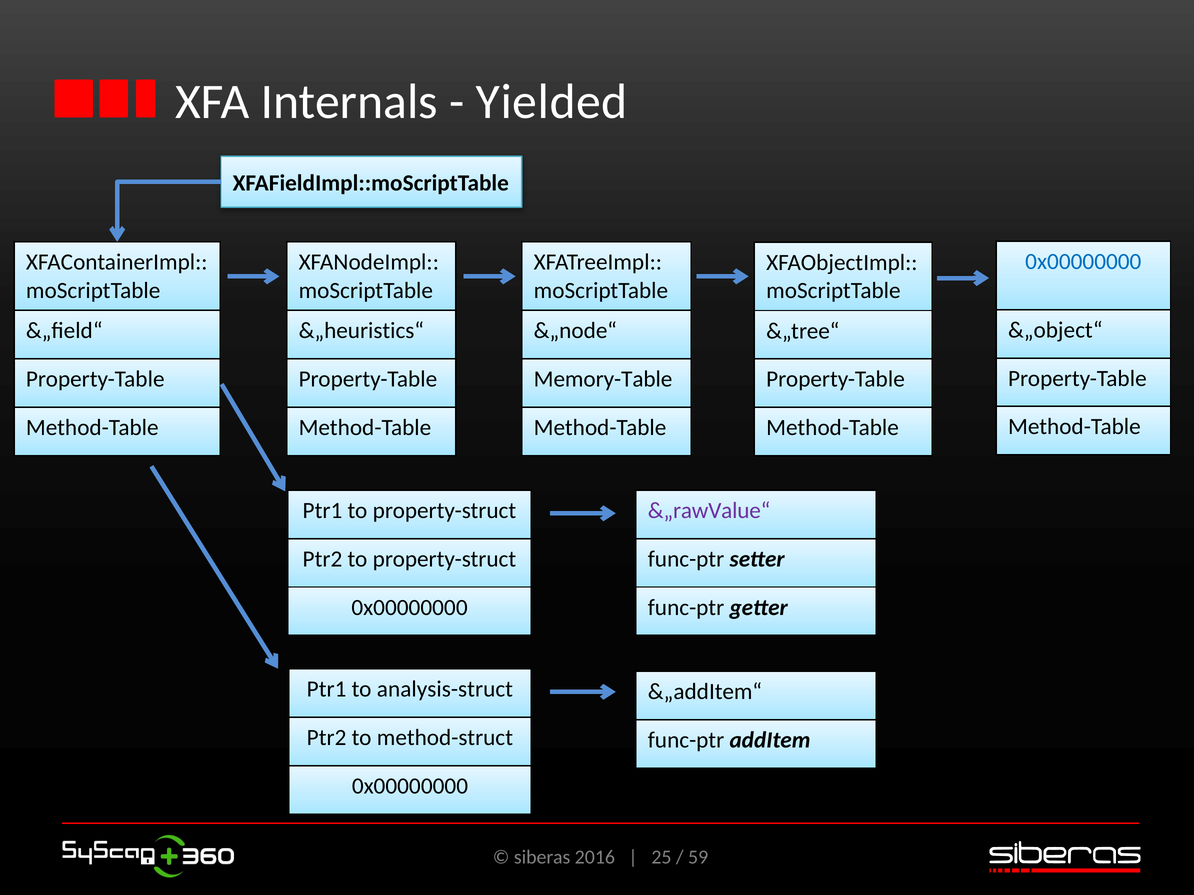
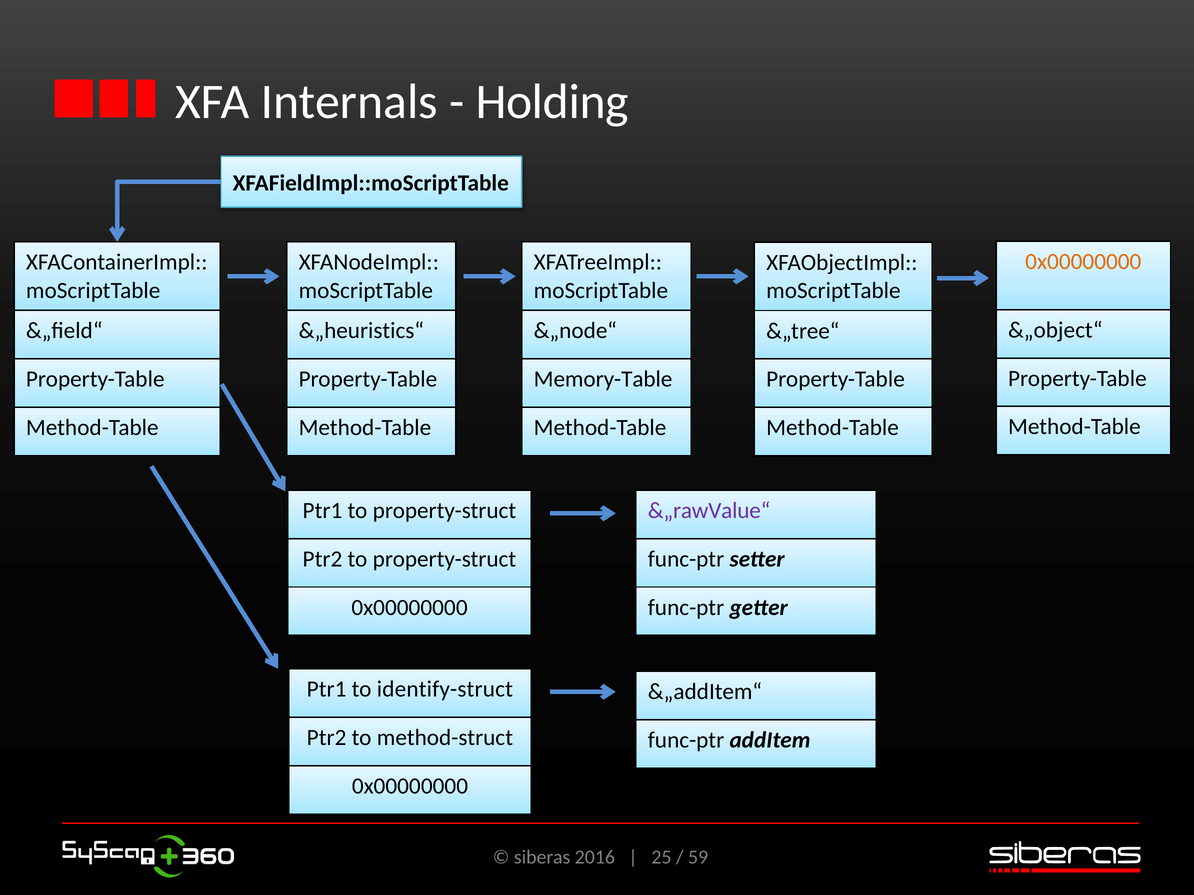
Yielded: Yielded -> Holding
0x00000000 at (1083, 262) colour: blue -> orange
analysis-struct: analysis-struct -> identify-struct
